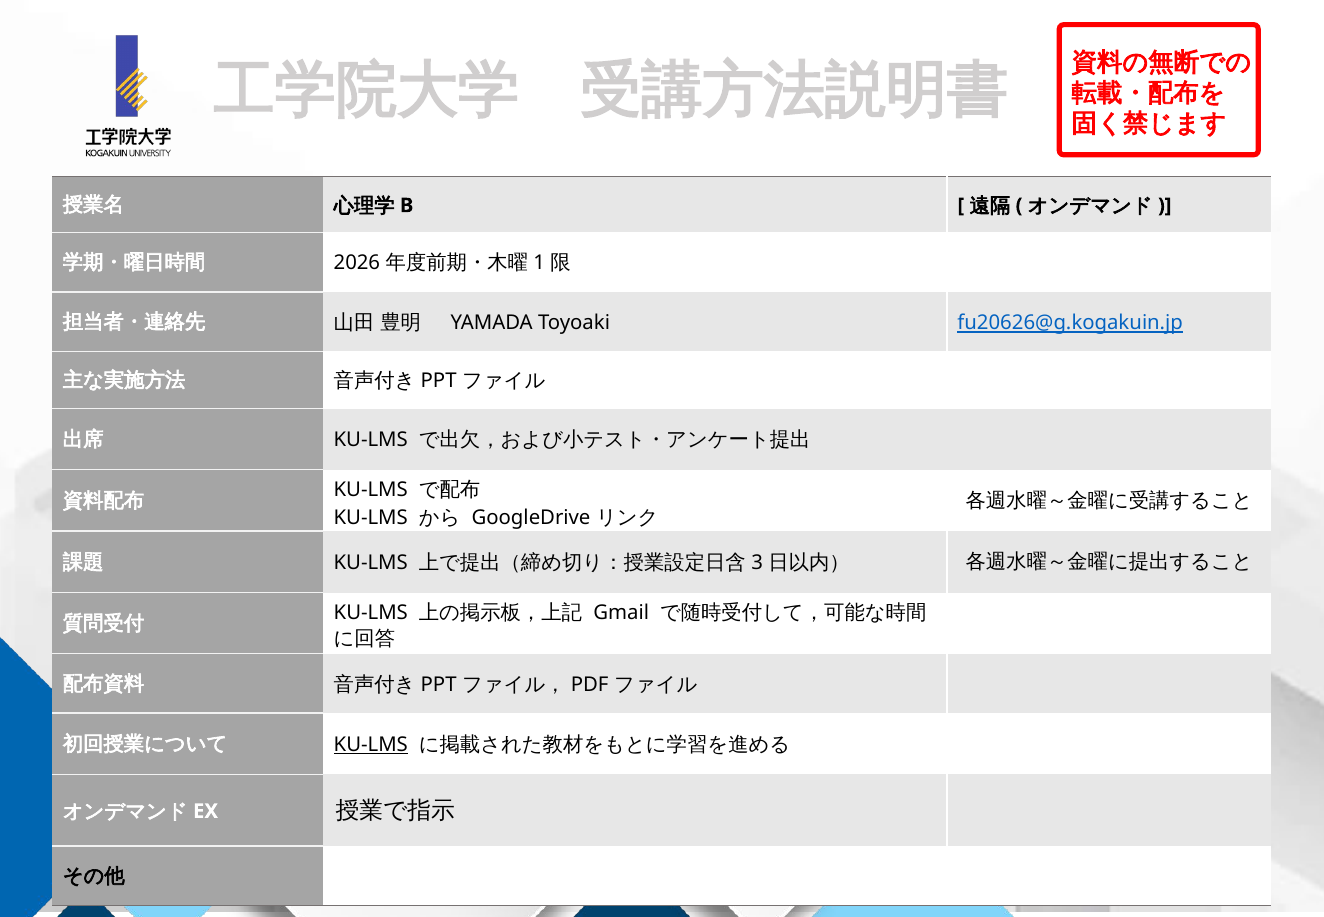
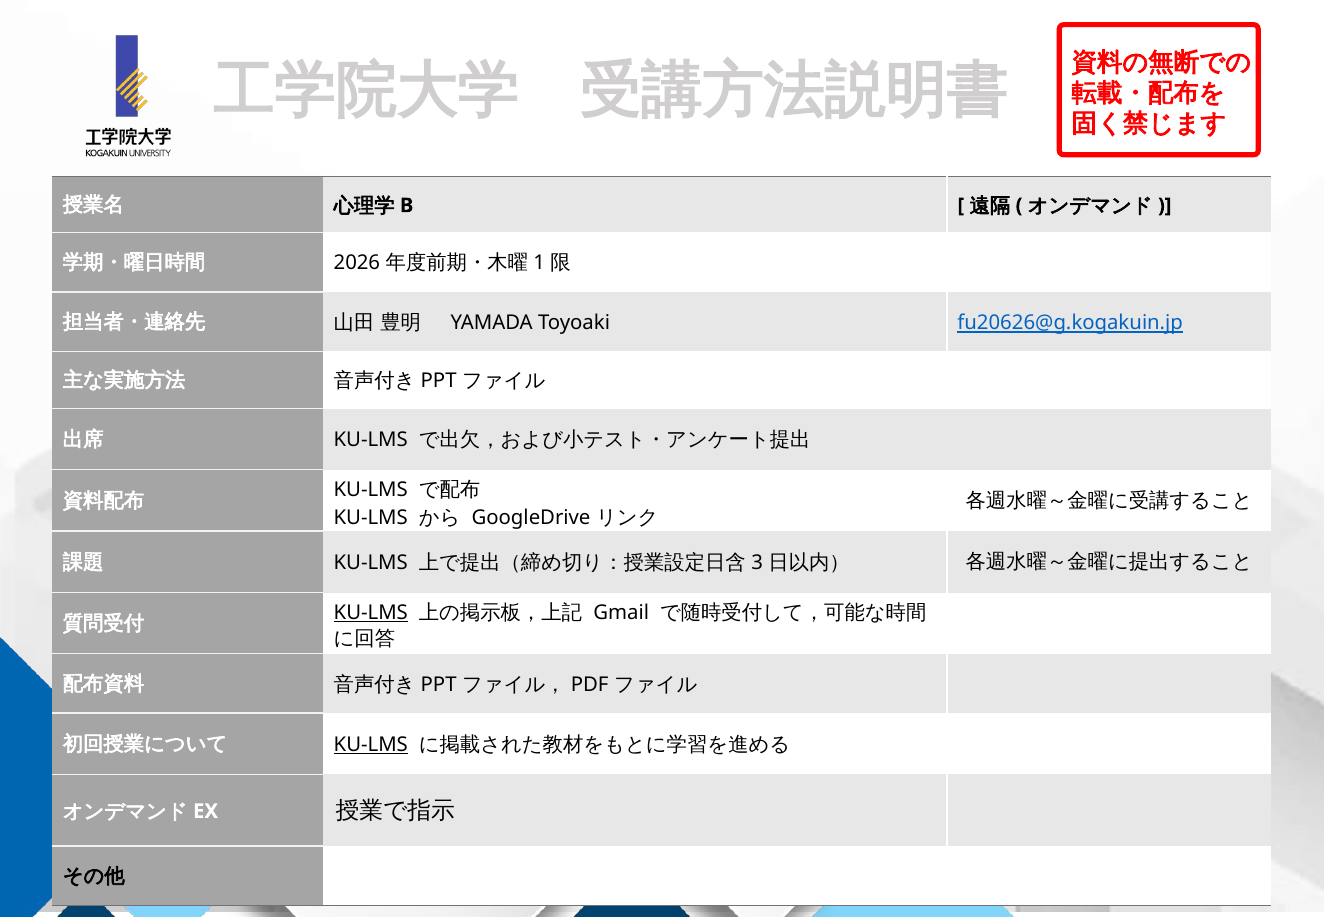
KU-LMS at (371, 613) underline: none -> present
